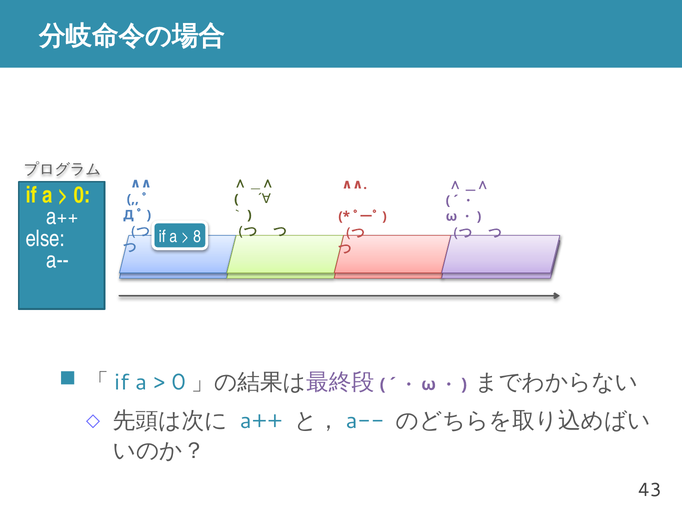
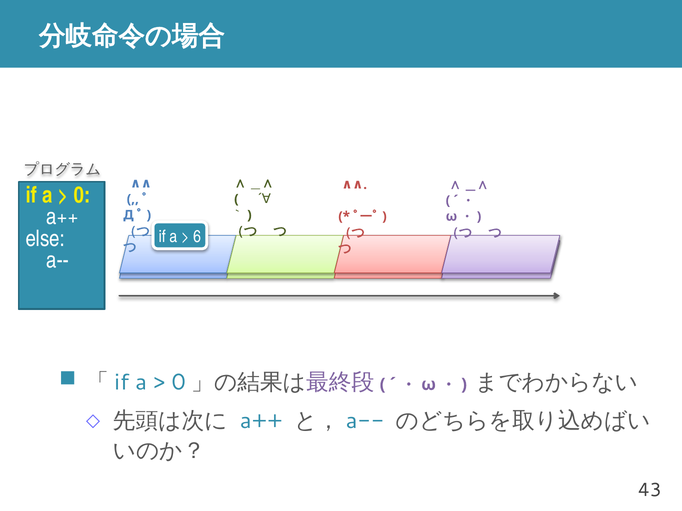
8: 8 -> 6
